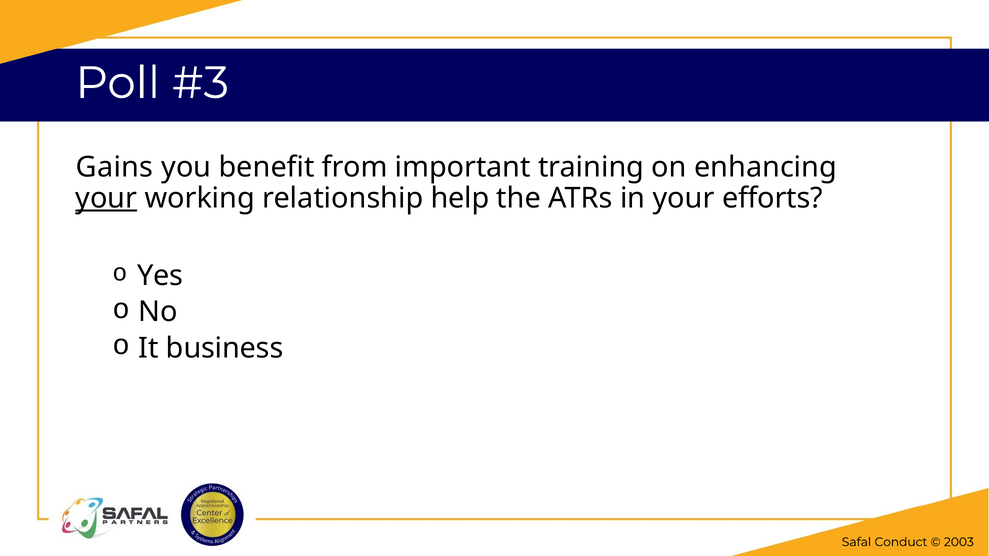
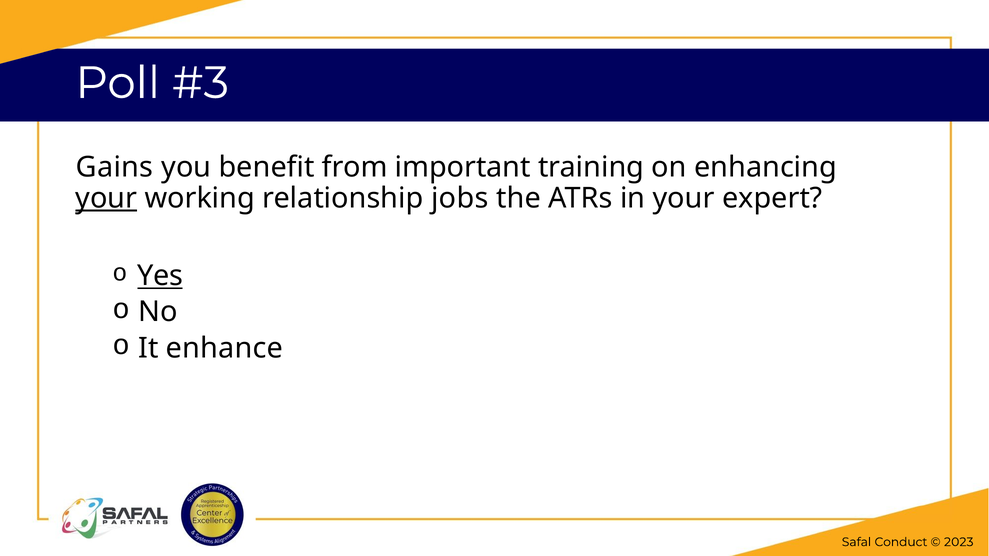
help: help -> jobs
efforts: efforts -> expert
Yes underline: none -> present
business: business -> enhance
2003: 2003 -> 2023
